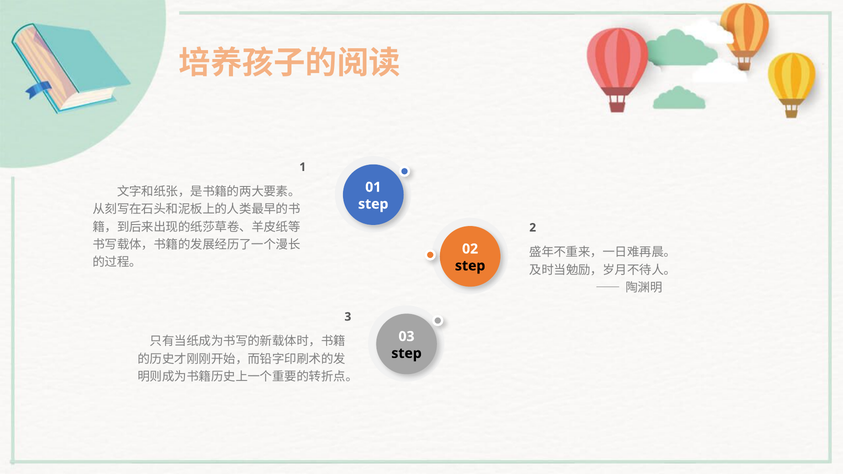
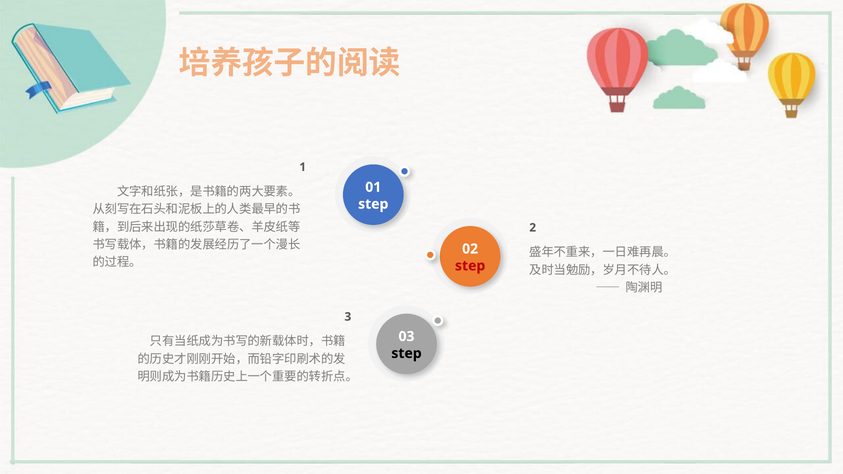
step at (470, 266) colour: black -> red
